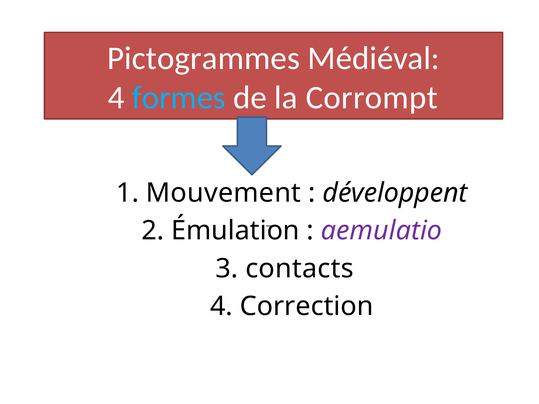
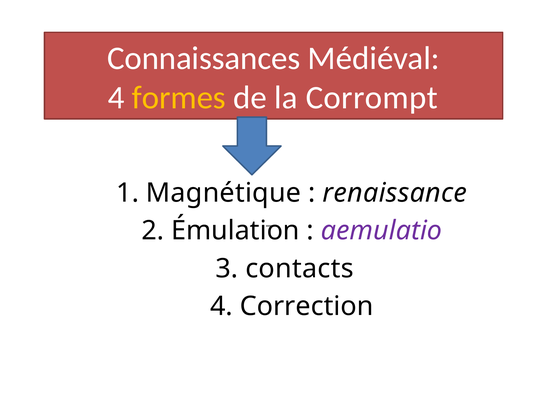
Pictogrammes: Pictogrammes -> Connaissances
formes colour: light blue -> yellow
Mouvement: Mouvement -> Magnétique
développent: développent -> renaissance
